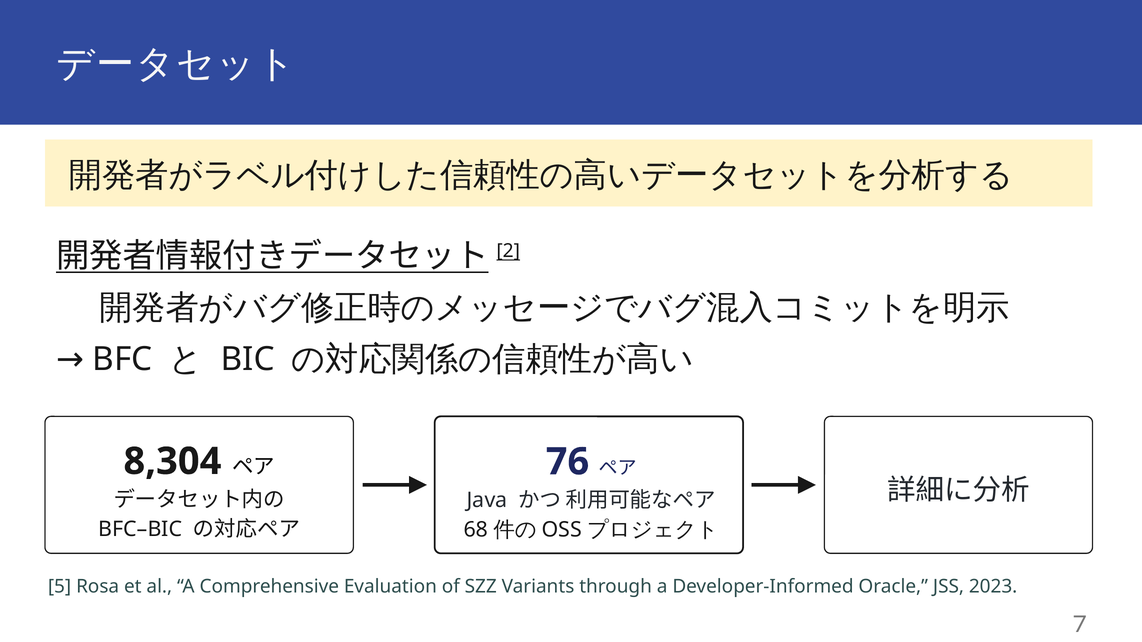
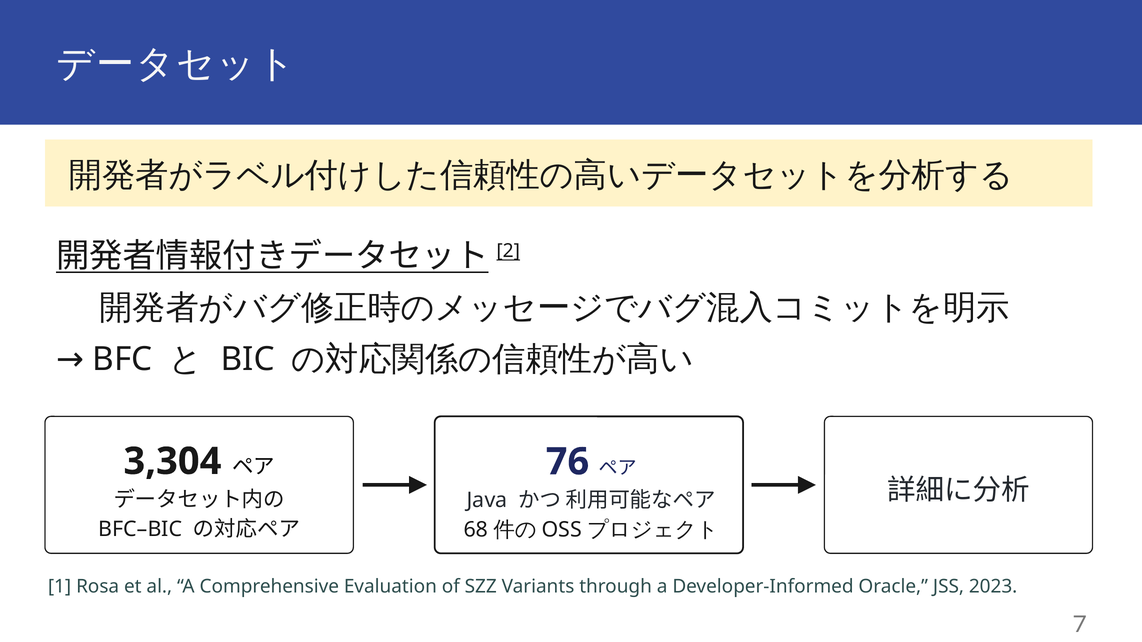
8,304: 8,304 -> 3,304
5: 5 -> 1
